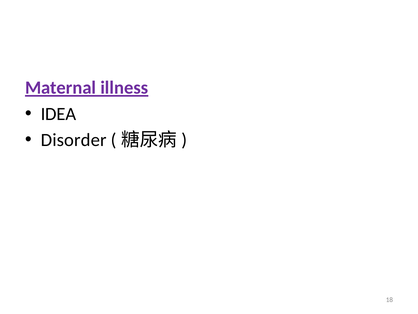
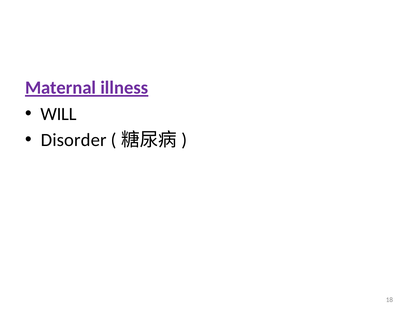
IDEA: IDEA -> WILL
